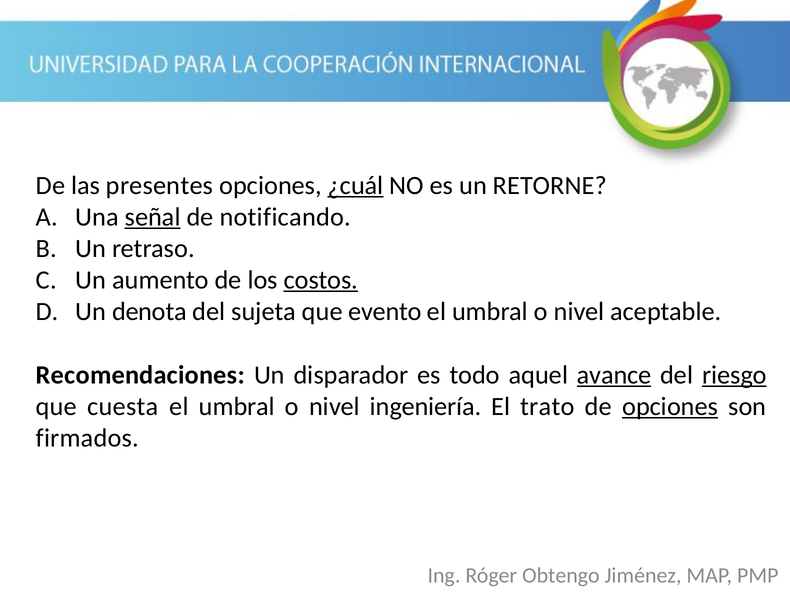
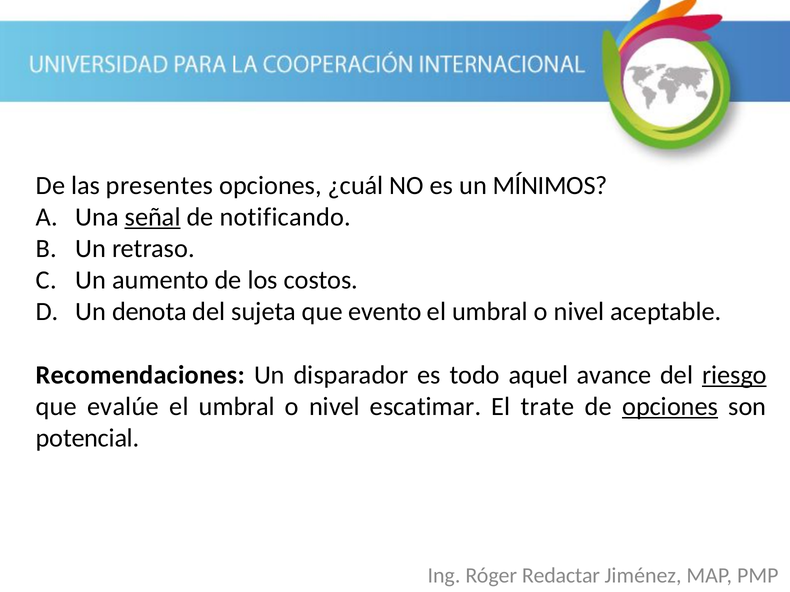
¿cuál underline: present -> none
RETORNE: RETORNE -> MÍNIMOS
costos underline: present -> none
avance underline: present -> none
cuesta: cuesta -> evalúe
ingeniería: ingeniería -> escatimar
trato: trato -> trate
firmados: firmados -> potencial
Obtengo: Obtengo -> Redactar
